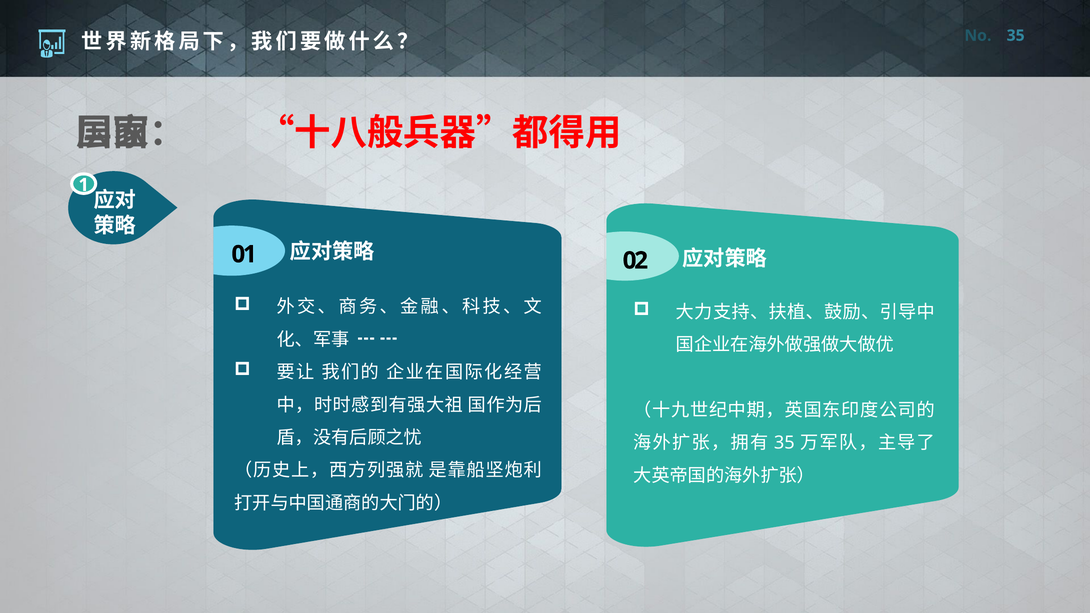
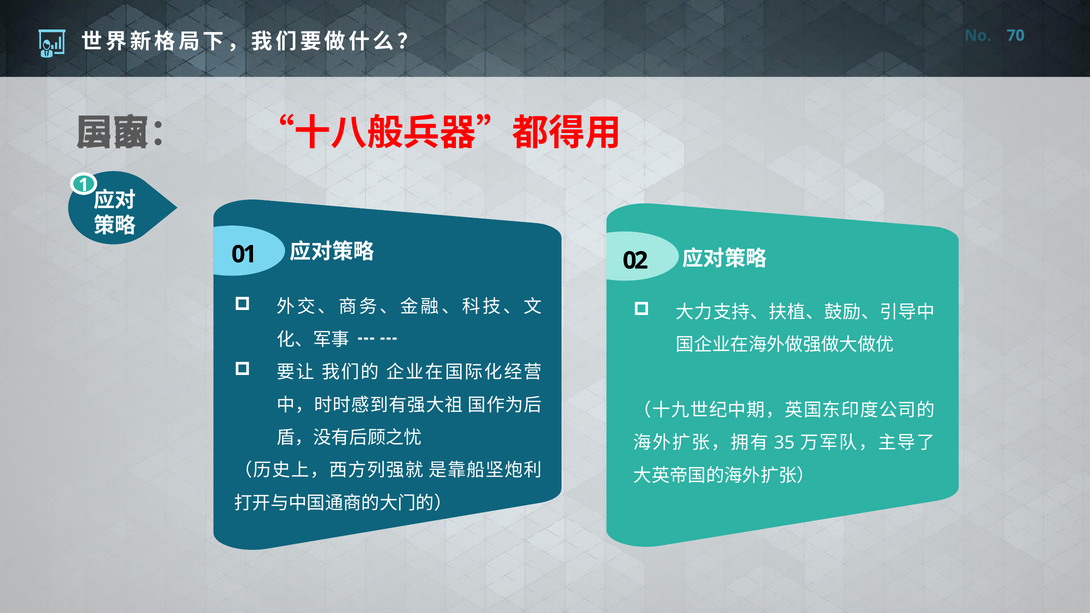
35 at (1016, 36): 35 -> 70
